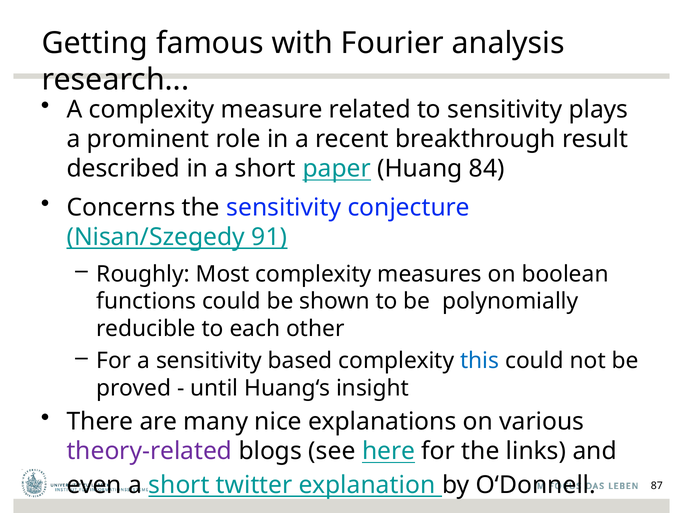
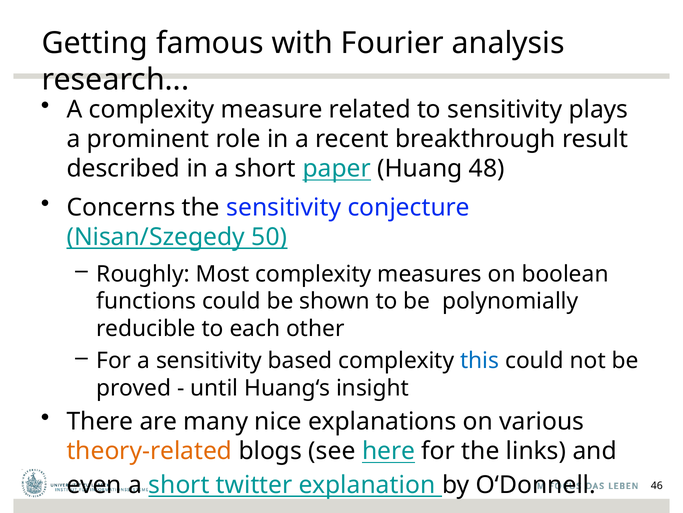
84: 84 -> 48
91: 91 -> 50
theory-related colour: purple -> orange
87: 87 -> 46
